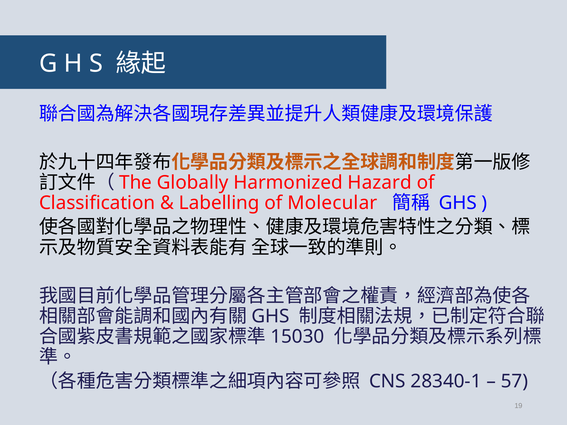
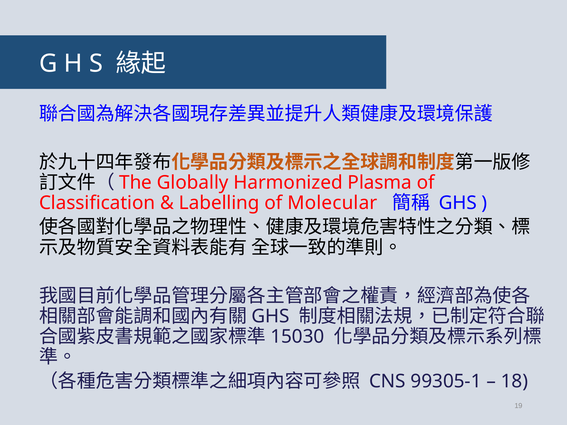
Hazard: Hazard -> Plasma
28340-1: 28340-1 -> 99305-1
57: 57 -> 18
